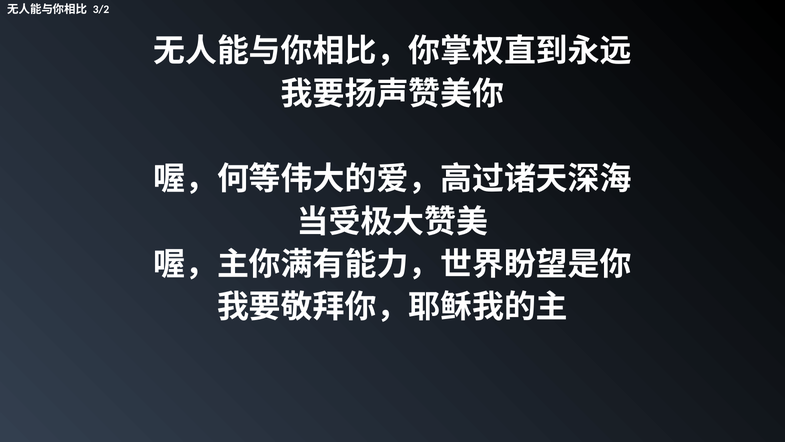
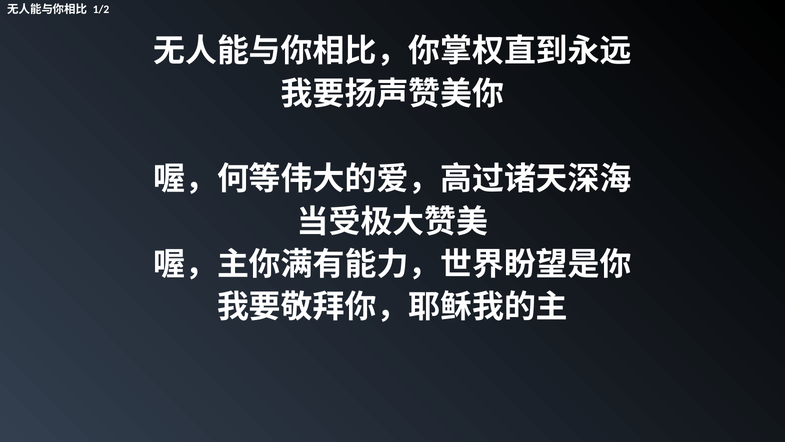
3/2: 3/2 -> 1/2
